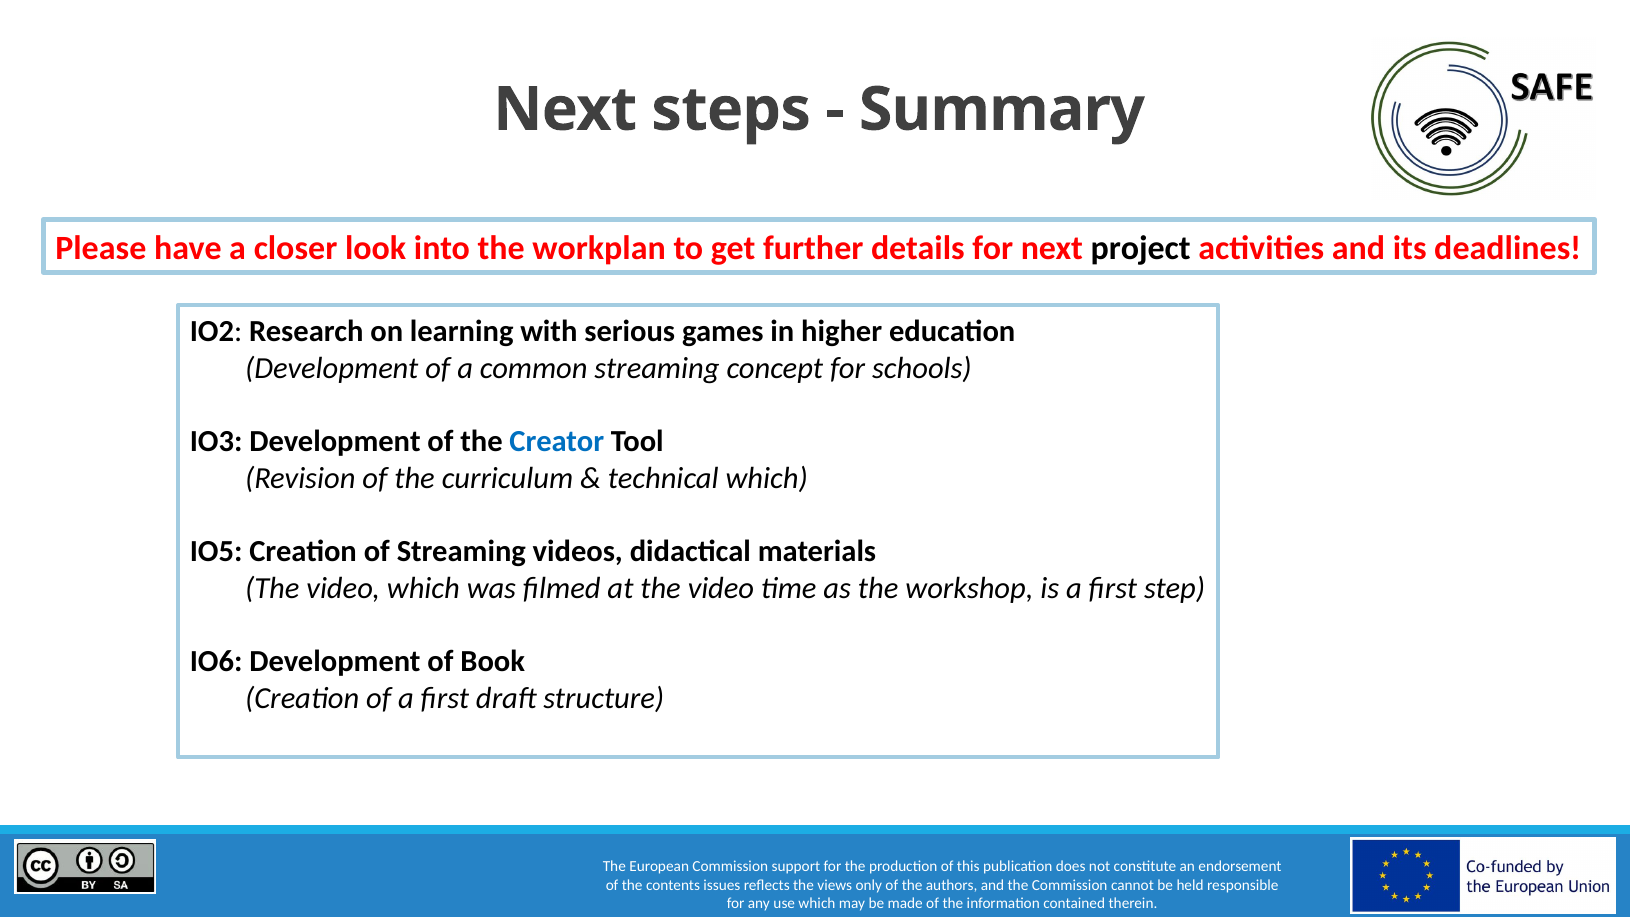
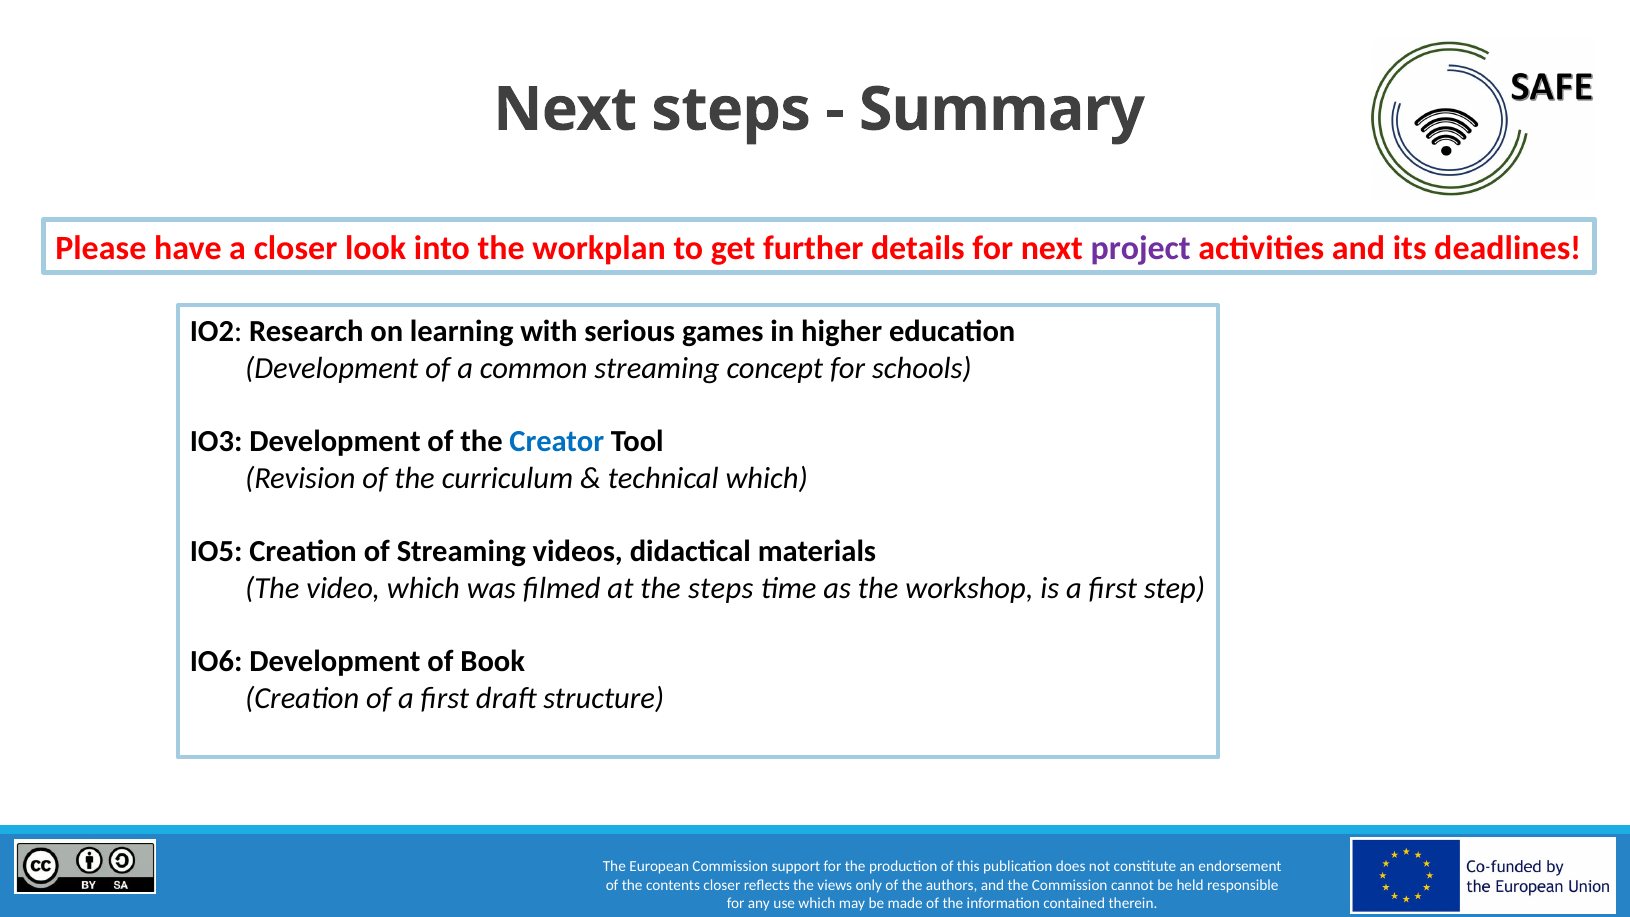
project colour: black -> purple
at the video: video -> steps
issues at (722, 885): issues -> closer
